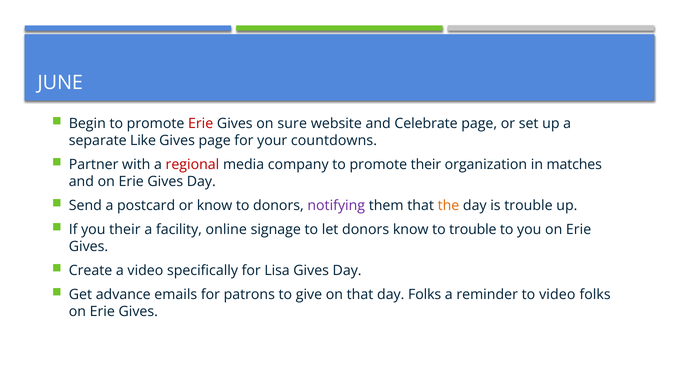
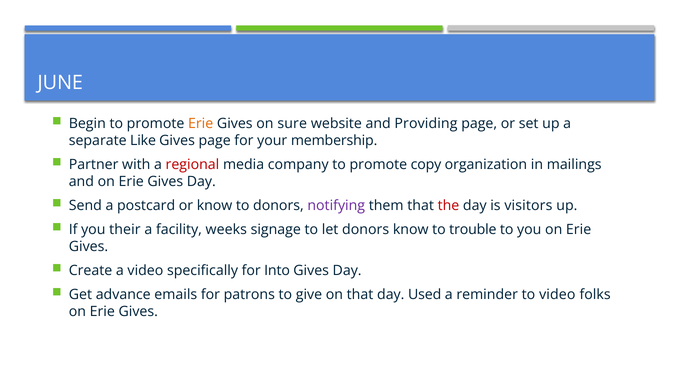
Erie at (201, 123) colour: red -> orange
Celebrate: Celebrate -> Providing
countdowns: countdowns -> membership
promote their: their -> copy
matches: matches -> mailings
the colour: orange -> red
is trouble: trouble -> visitors
online: online -> weeks
Lisa: Lisa -> Into
day Folks: Folks -> Used
